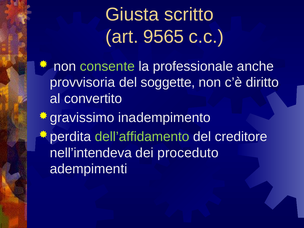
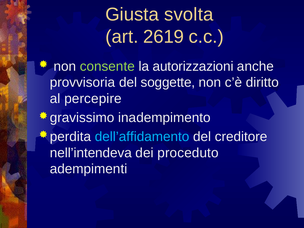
scritto: scritto -> svolta
9565: 9565 -> 2619
professionale: professionale -> autorizzazioni
convertito: convertito -> percepire
dell’affidamento colour: light green -> light blue
